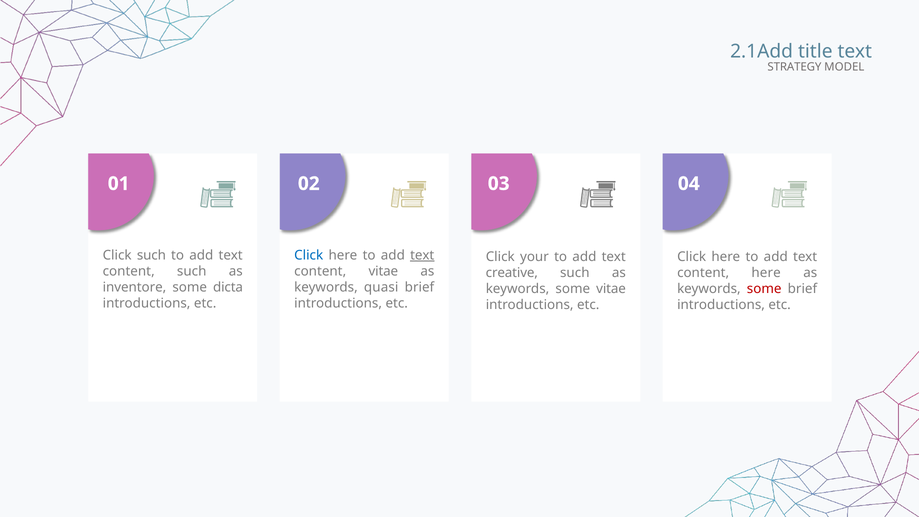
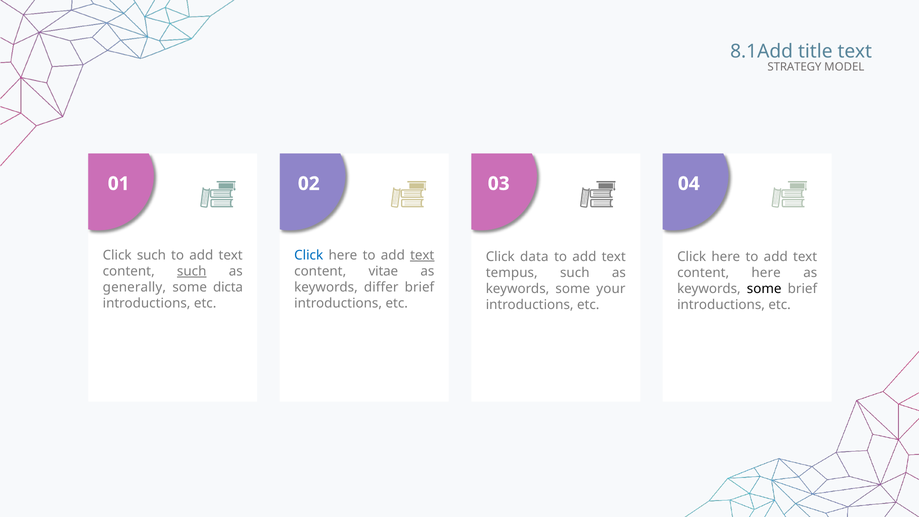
2.1Add: 2.1Add -> 8.1Add
your: your -> data
such at (192, 271) underline: none -> present
creative: creative -> tempus
inventore: inventore -> generally
quasi: quasi -> differ
some vitae: vitae -> your
some at (764, 289) colour: red -> black
